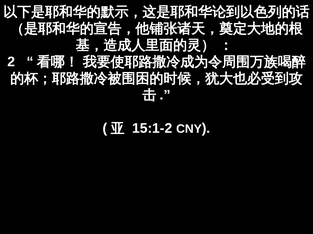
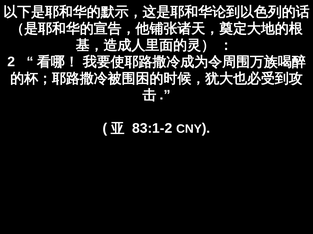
15:1-2: 15:1-2 -> 83:1-2
